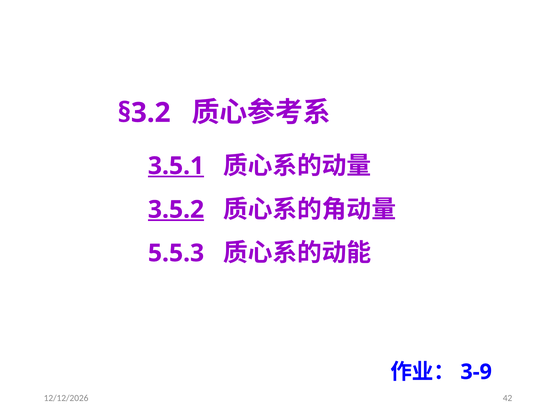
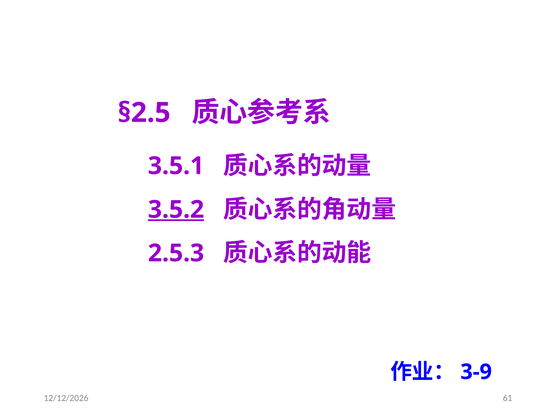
§3.2: §3.2 -> §2.5
3.5.1 underline: present -> none
5.5.3: 5.5.3 -> 2.5.3
42: 42 -> 61
